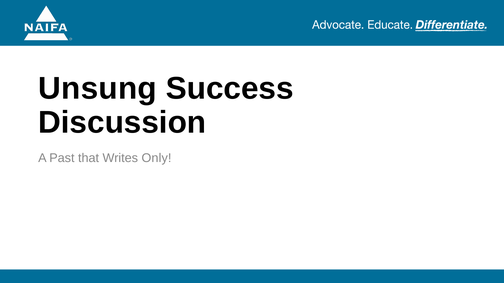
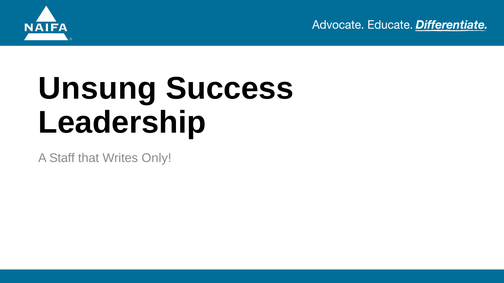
Discussion: Discussion -> Leadership
Past: Past -> Staff
